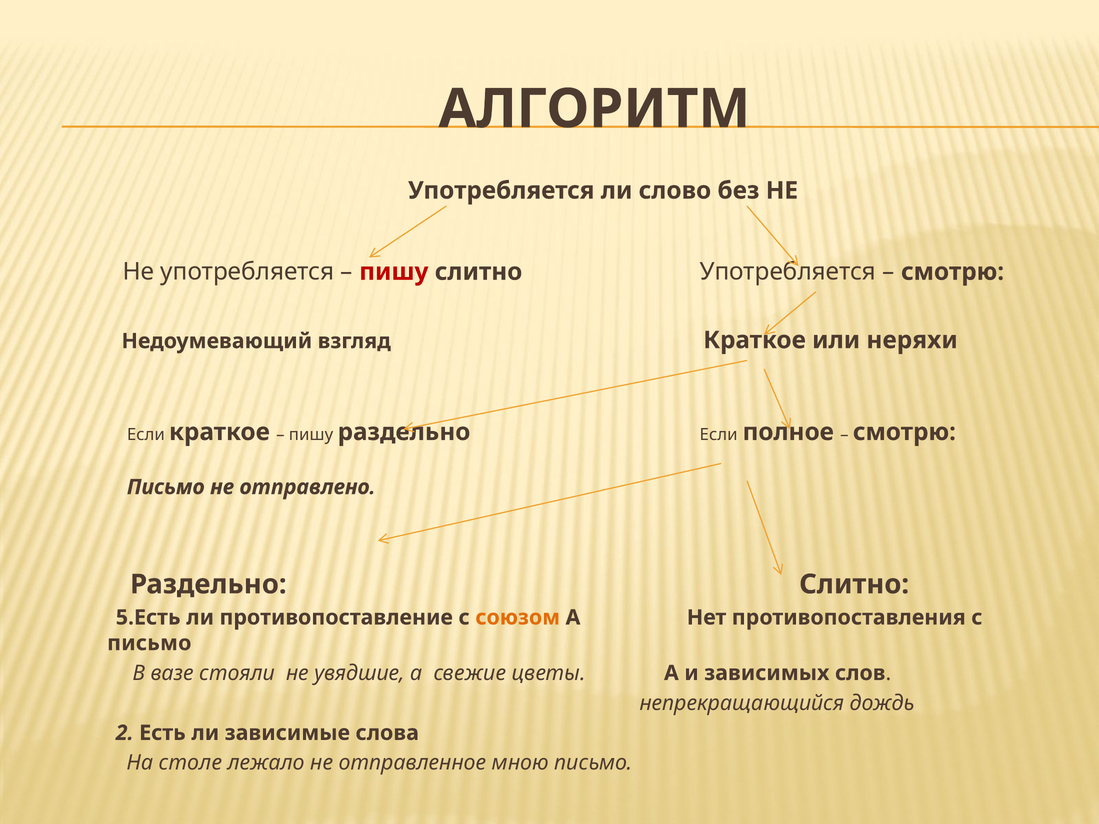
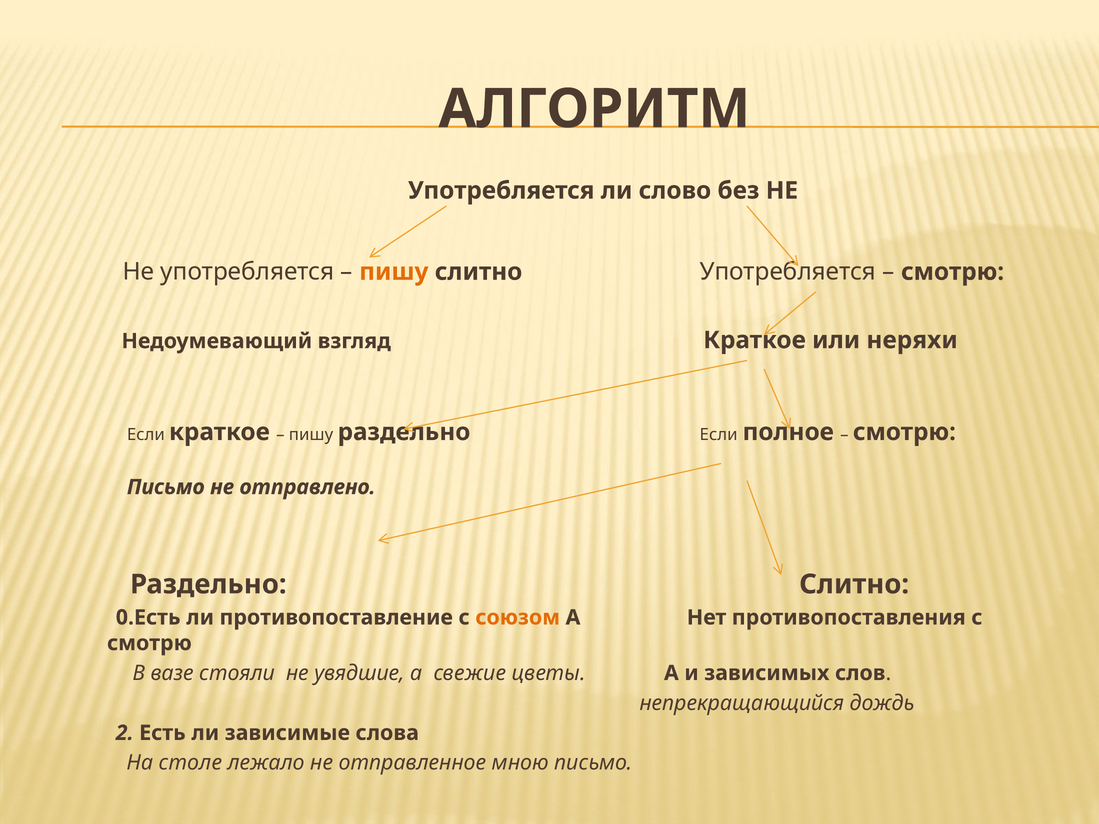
пишу at (394, 272) colour: red -> orange
5.Есть: 5.Есть -> 0.Есть
письмо at (149, 643): письмо -> смотрю
